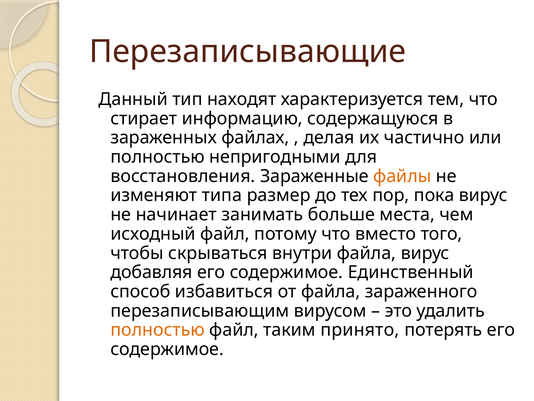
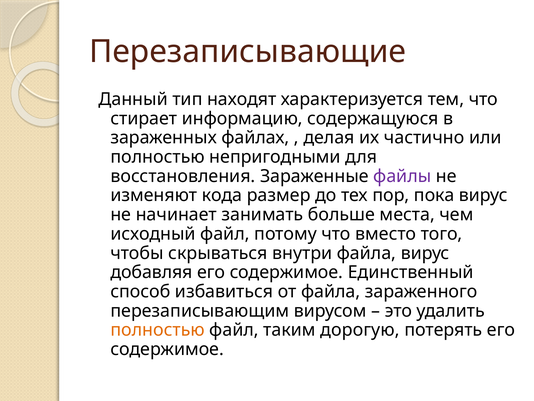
файлы colour: orange -> purple
типа: типа -> кода
принято: принято -> дорогую
